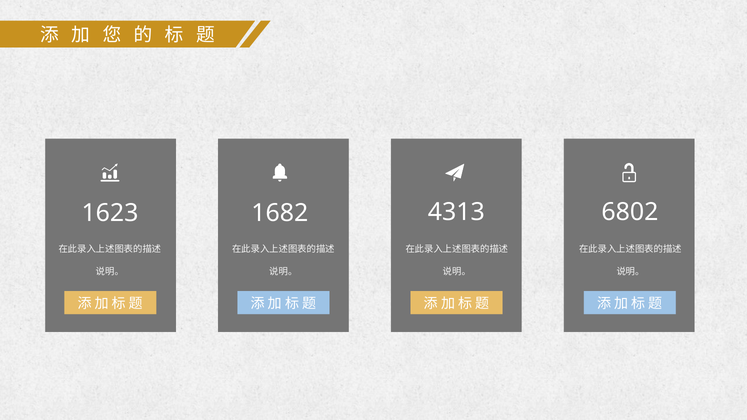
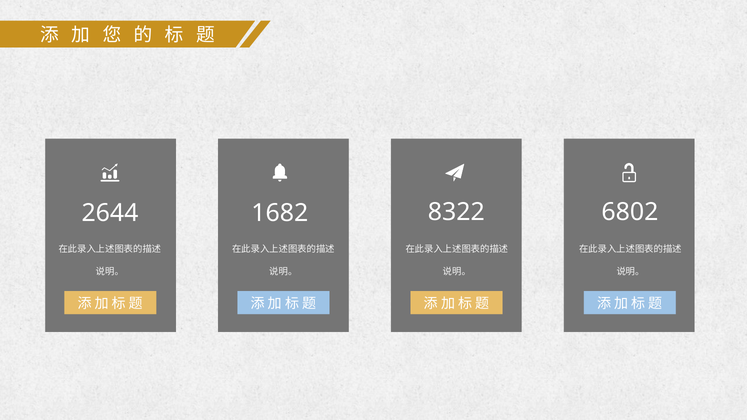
4313: 4313 -> 8322
1623: 1623 -> 2644
